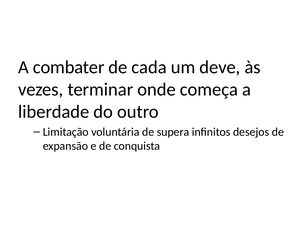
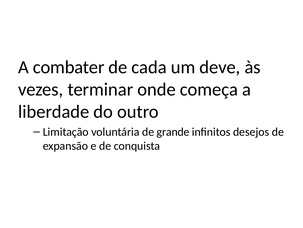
supera: supera -> grande
